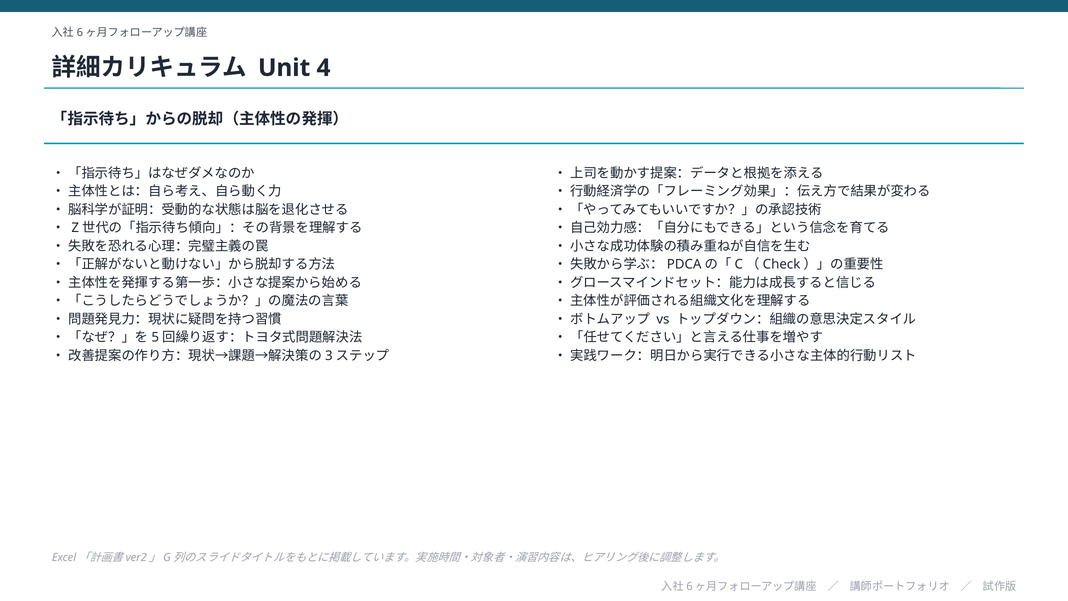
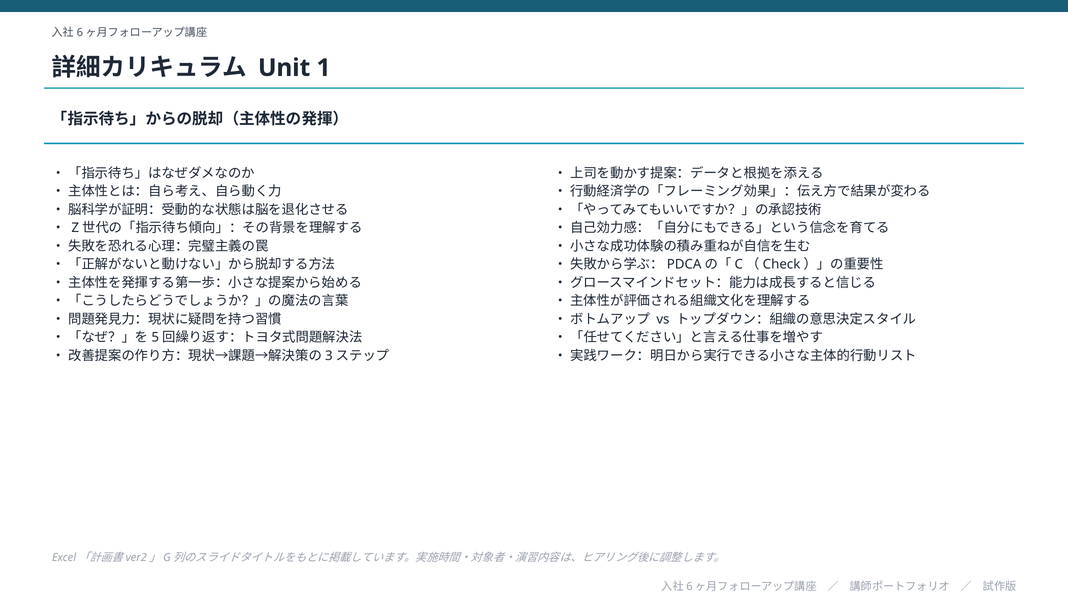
4: 4 -> 1
